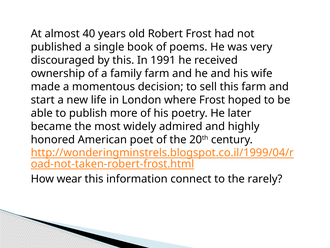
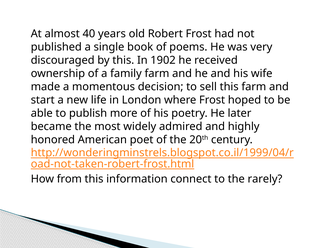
1991: 1991 -> 1902
wear: wear -> from
